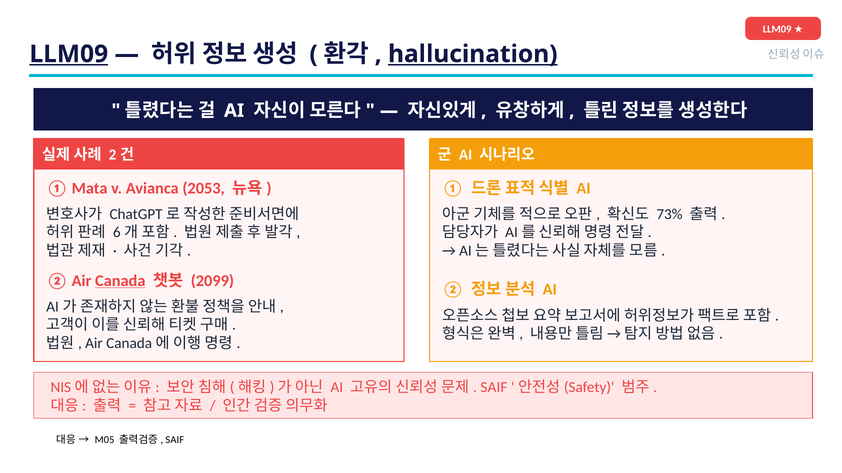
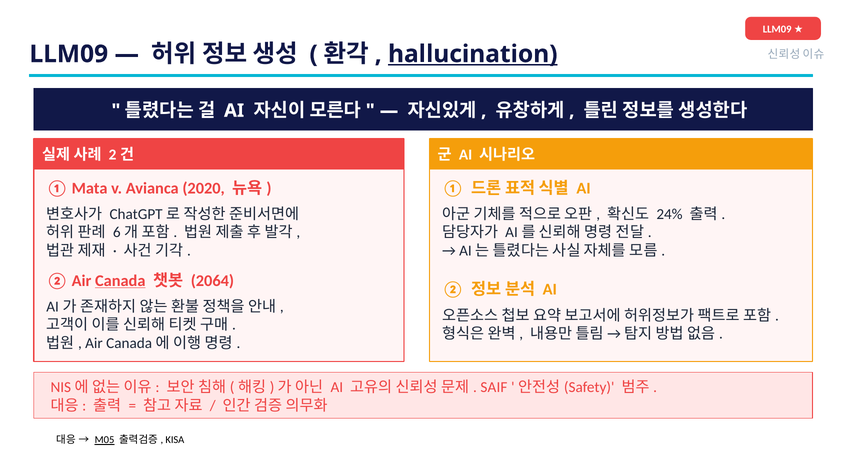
LLM09 at (69, 54) underline: present -> none
2053: 2053 -> 2020
73%: 73% -> 24%
2099: 2099 -> 2064
M05 underline: none -> present
SAIF at (175, 441): SAIF -> KISA
